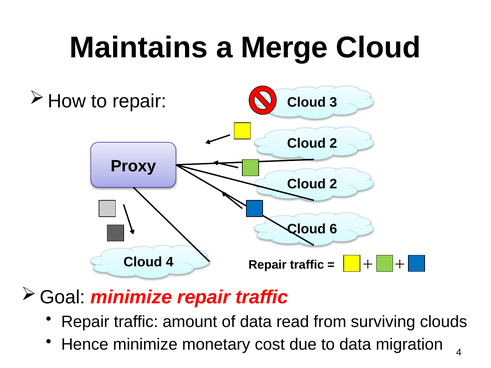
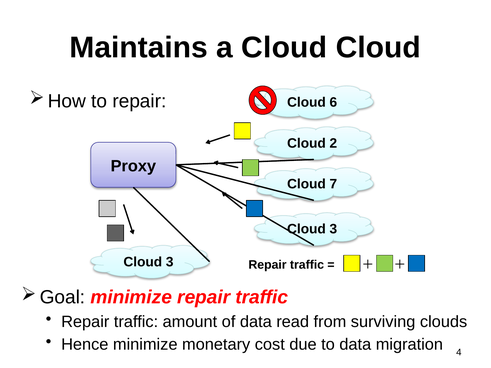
a Merge: Merge -> Cloud
3: 3 -> 6
2 at (333, 184): 2 -> 7
6 at (333, 229): 6 -> 3
4 at (170, 262): 4 -> 3
